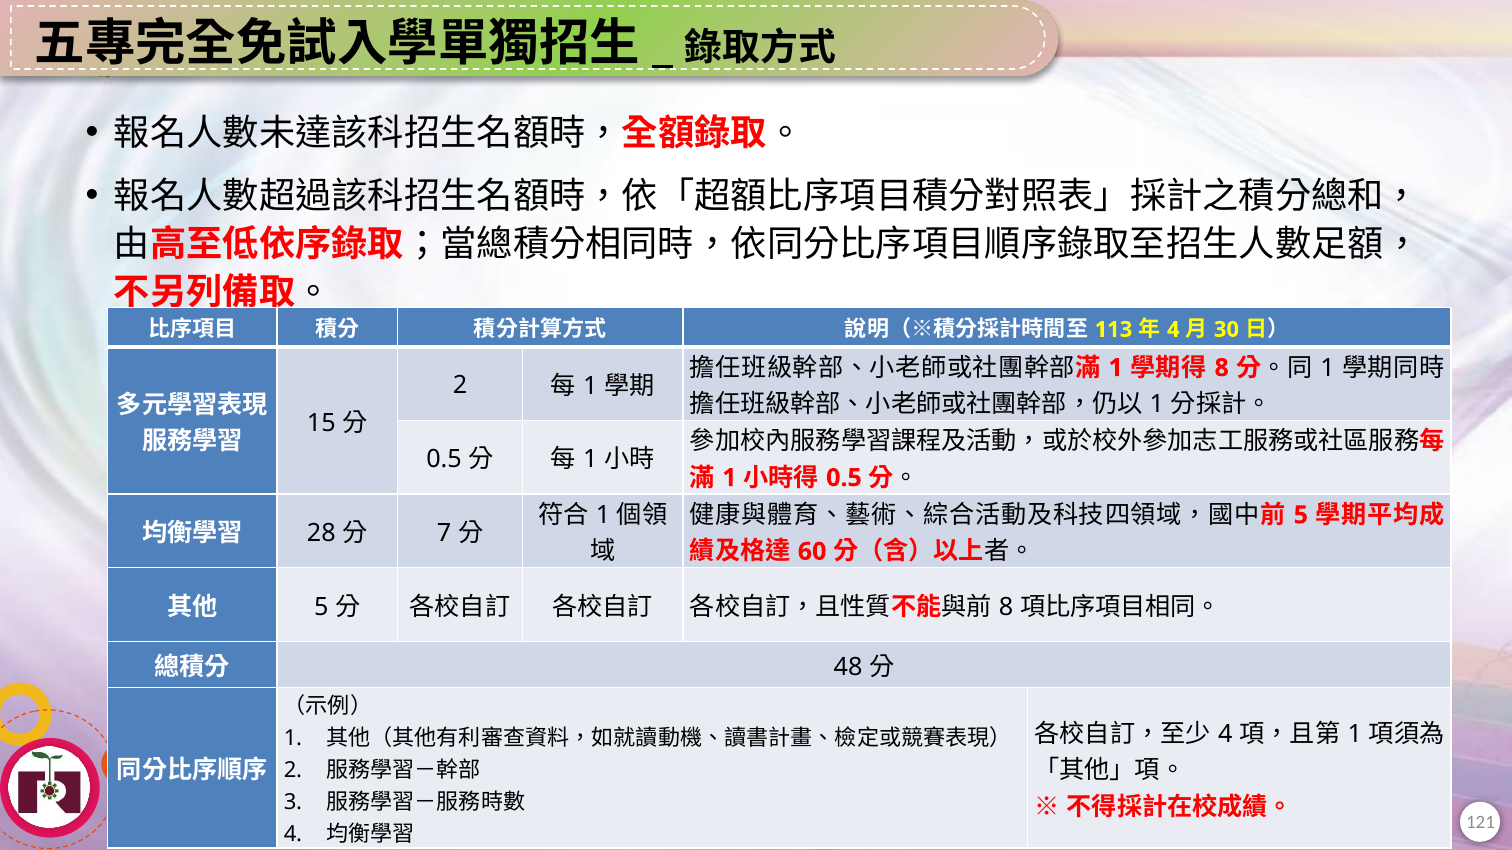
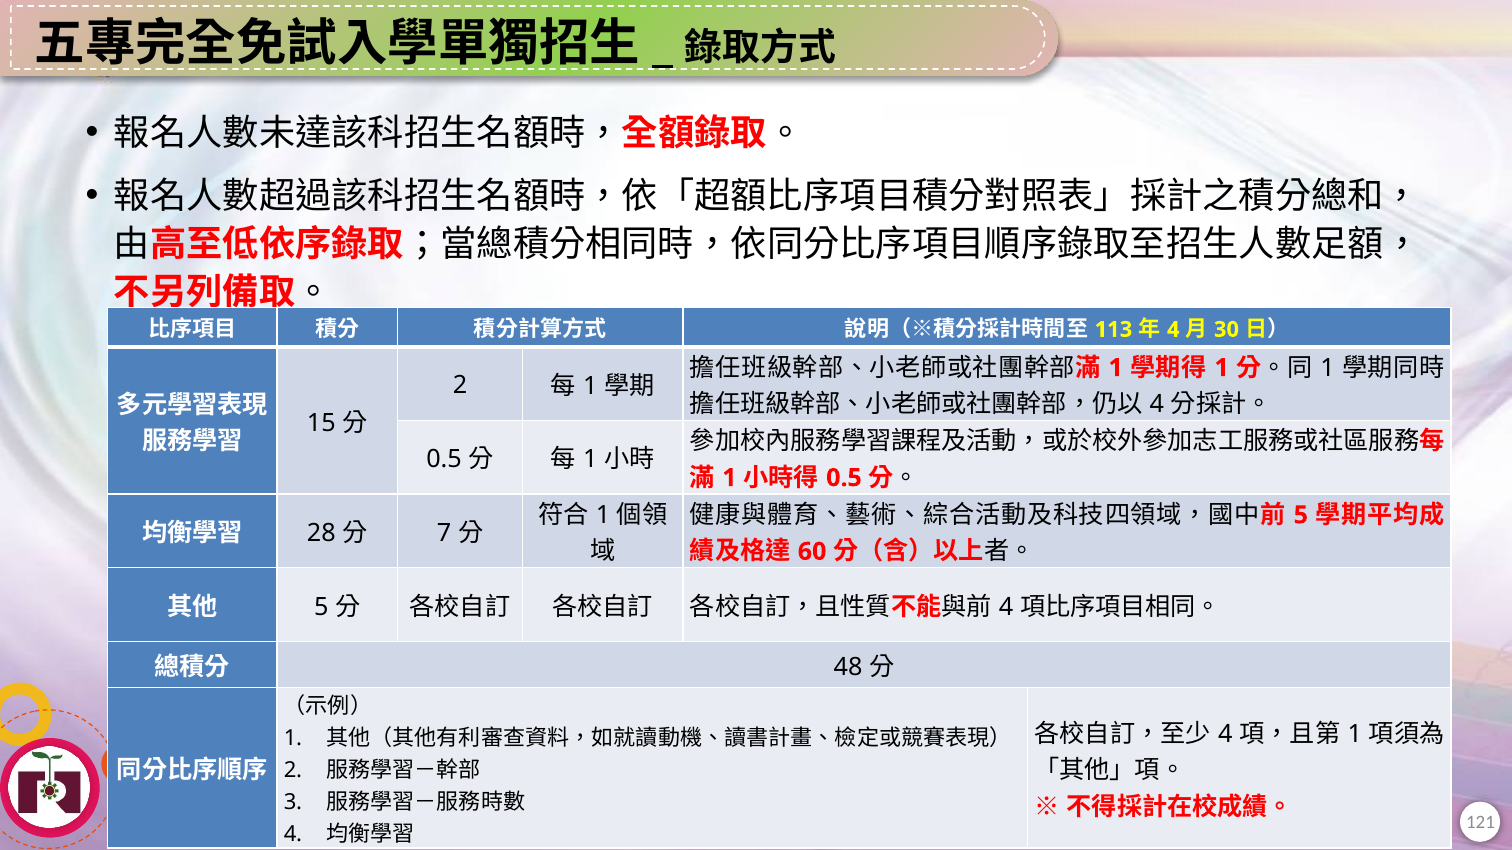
8 at (1222, 368): 8 -> 1
1 at (1157, 405): 1 -> 4
8 at (1006, 607): 8 -> 4
